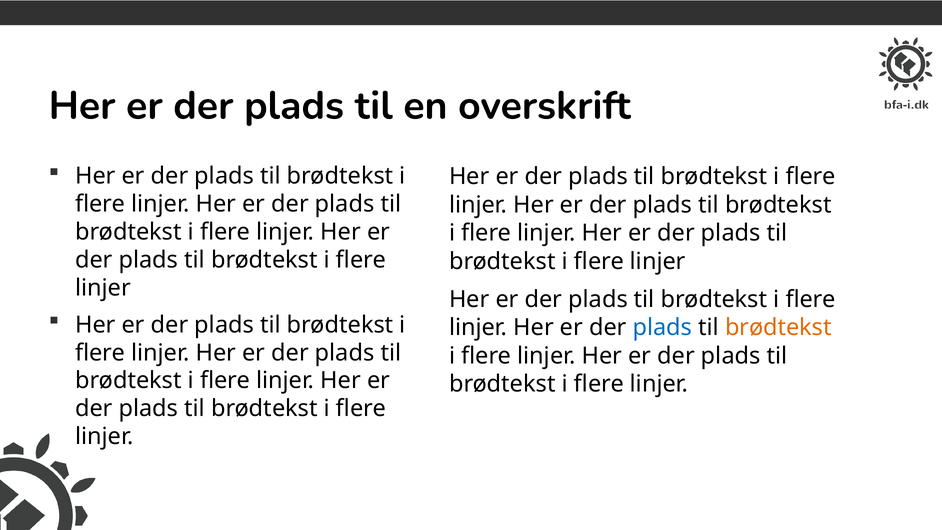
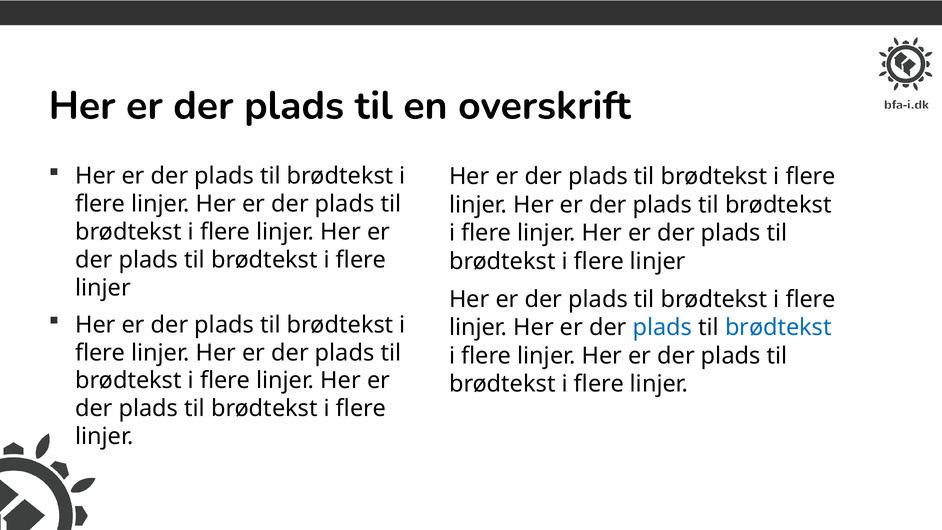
brødtekst at (778, 328) colour: orange -> blue
